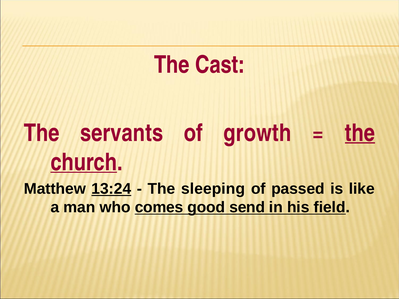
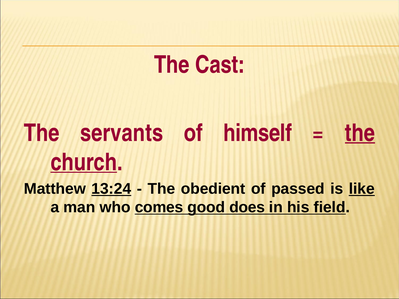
growth: growth -> himself
sleeping: sleeping -> obedient
like underline: none -> present
send: send -> does
